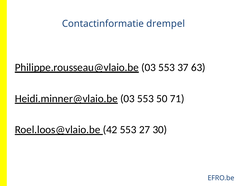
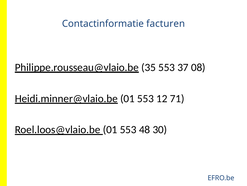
drempel: drempel -> facturen
03 at (149, 67): 03 -> 35
63: 63 -> 08
03 at (127, 98): 03 -> 01
50: 50 -> 12
42 at (110, 129): 42 -> 01
27: 27 -> 48
